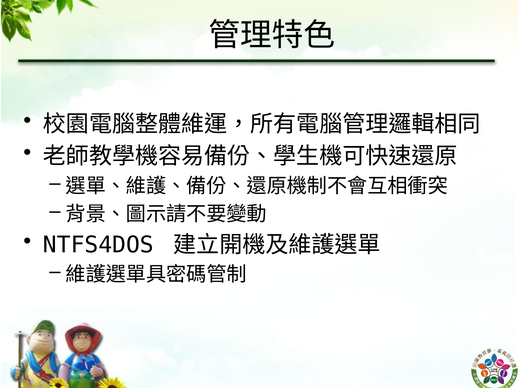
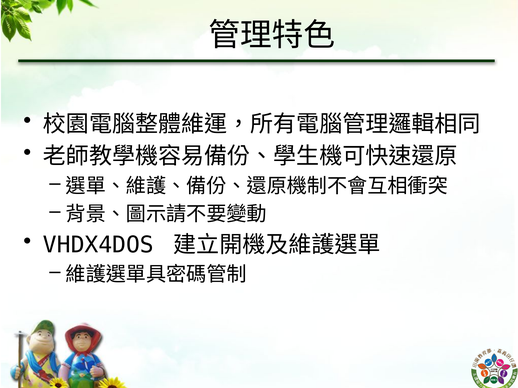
NTFS4DOS: NTFS4DOS -> VHDX4DOS
